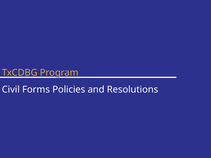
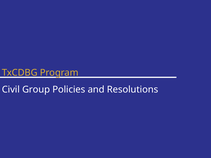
Forms: Forms -> Group
